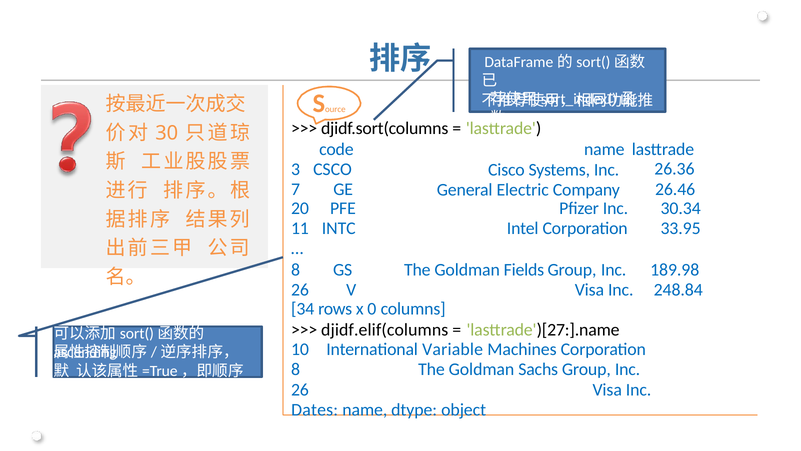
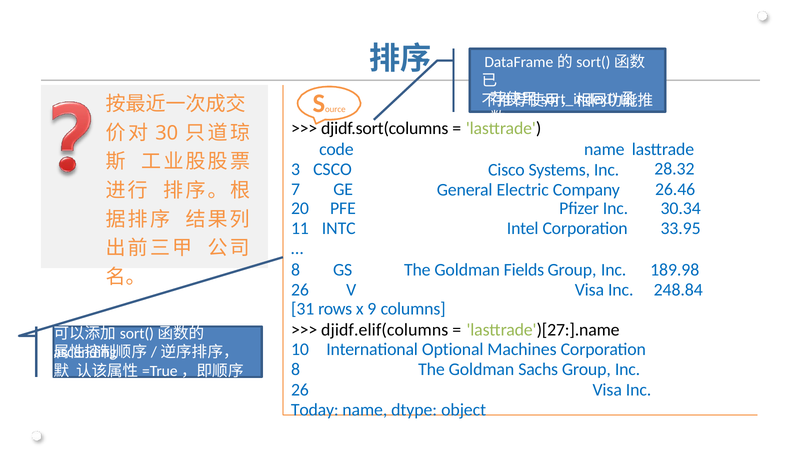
26.36: 26.36 -> 28.32
34: 34 -> 31
0: 0 -> 9
Variable: Variable -> Optional
Dates: Dates -> Today
